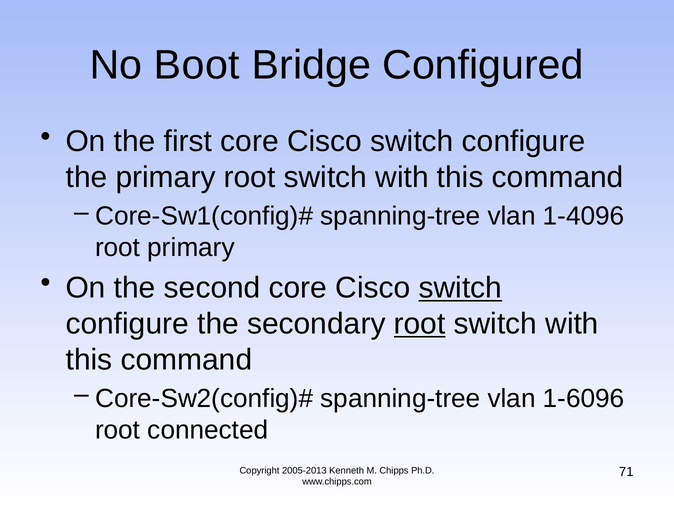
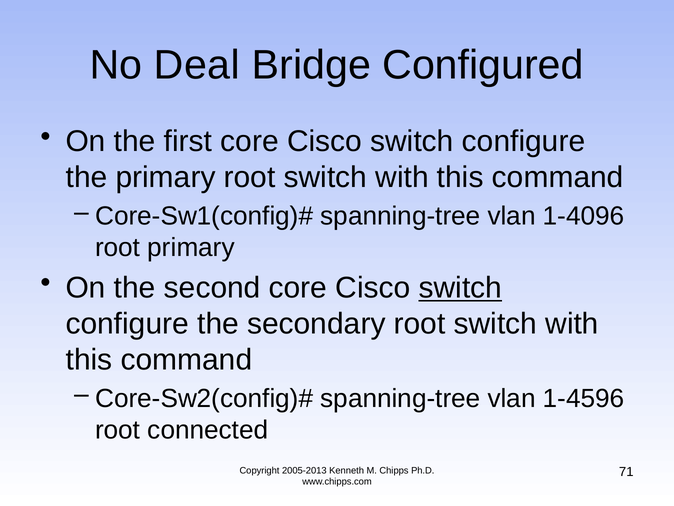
Boot: Boot -> Deal
root at (420, 323) underline: present -> none
1-6096: 1-6096 -> 1-4596
